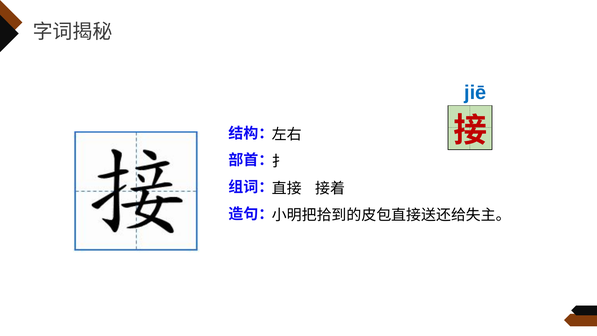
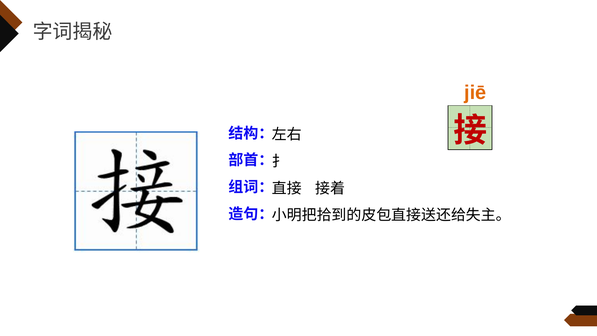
jiē colour: blue -> orange
